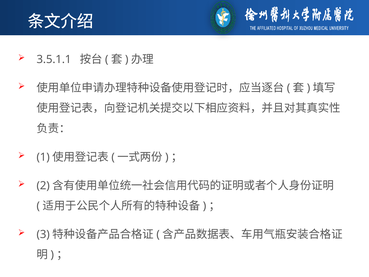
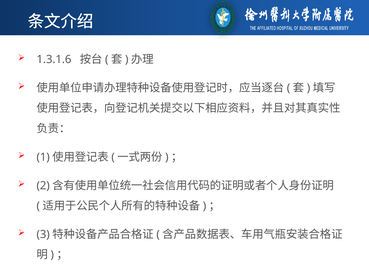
3.5.1.1: 3.5.1.1 -> 1.3.1.6
